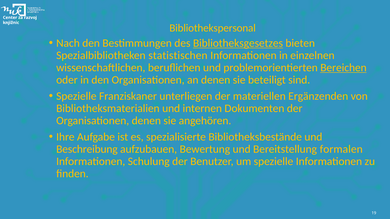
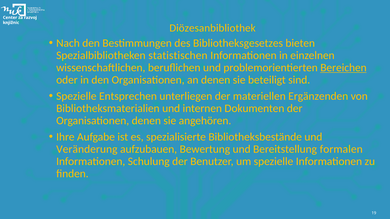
Bibliothekspersonal: Bibliothekspersonal -> Diözesanbibliothek
Bibliotheksgesetzes underline: present -> none
Franziskaner: Franziskaner -> Entsprechen
Beschreibung: Beschreibung -> Veränderung
